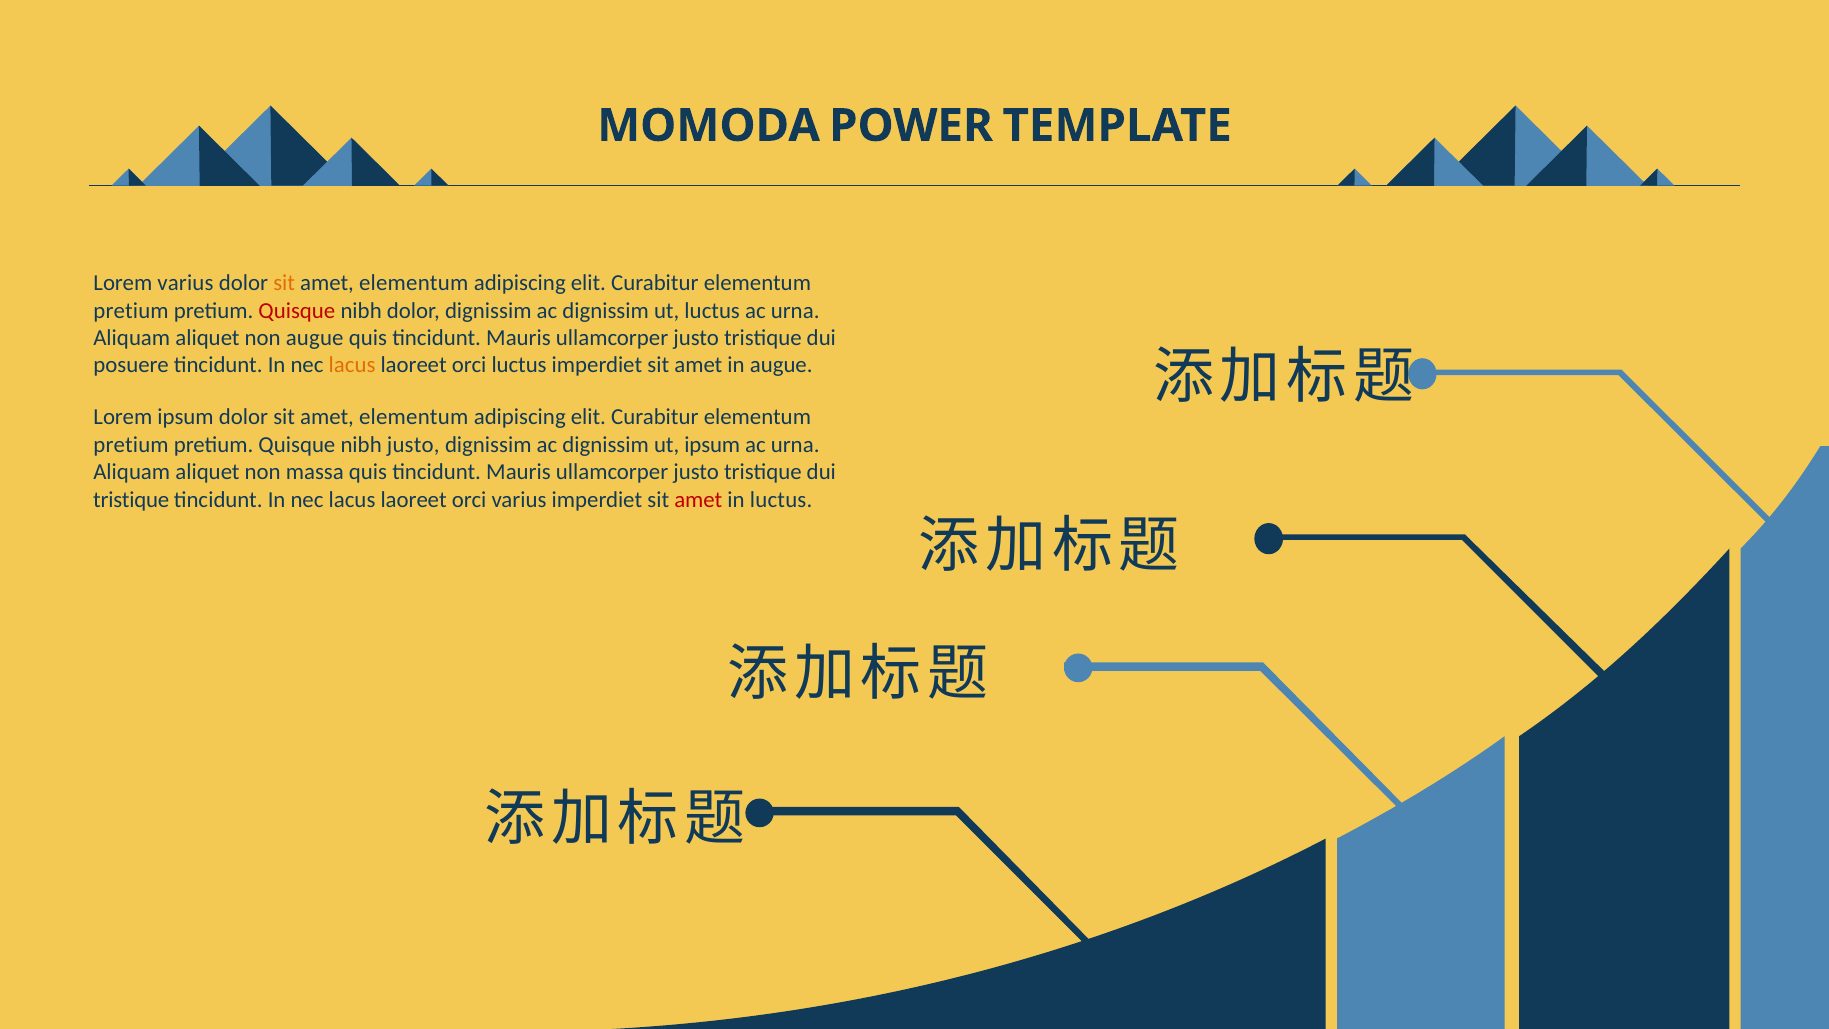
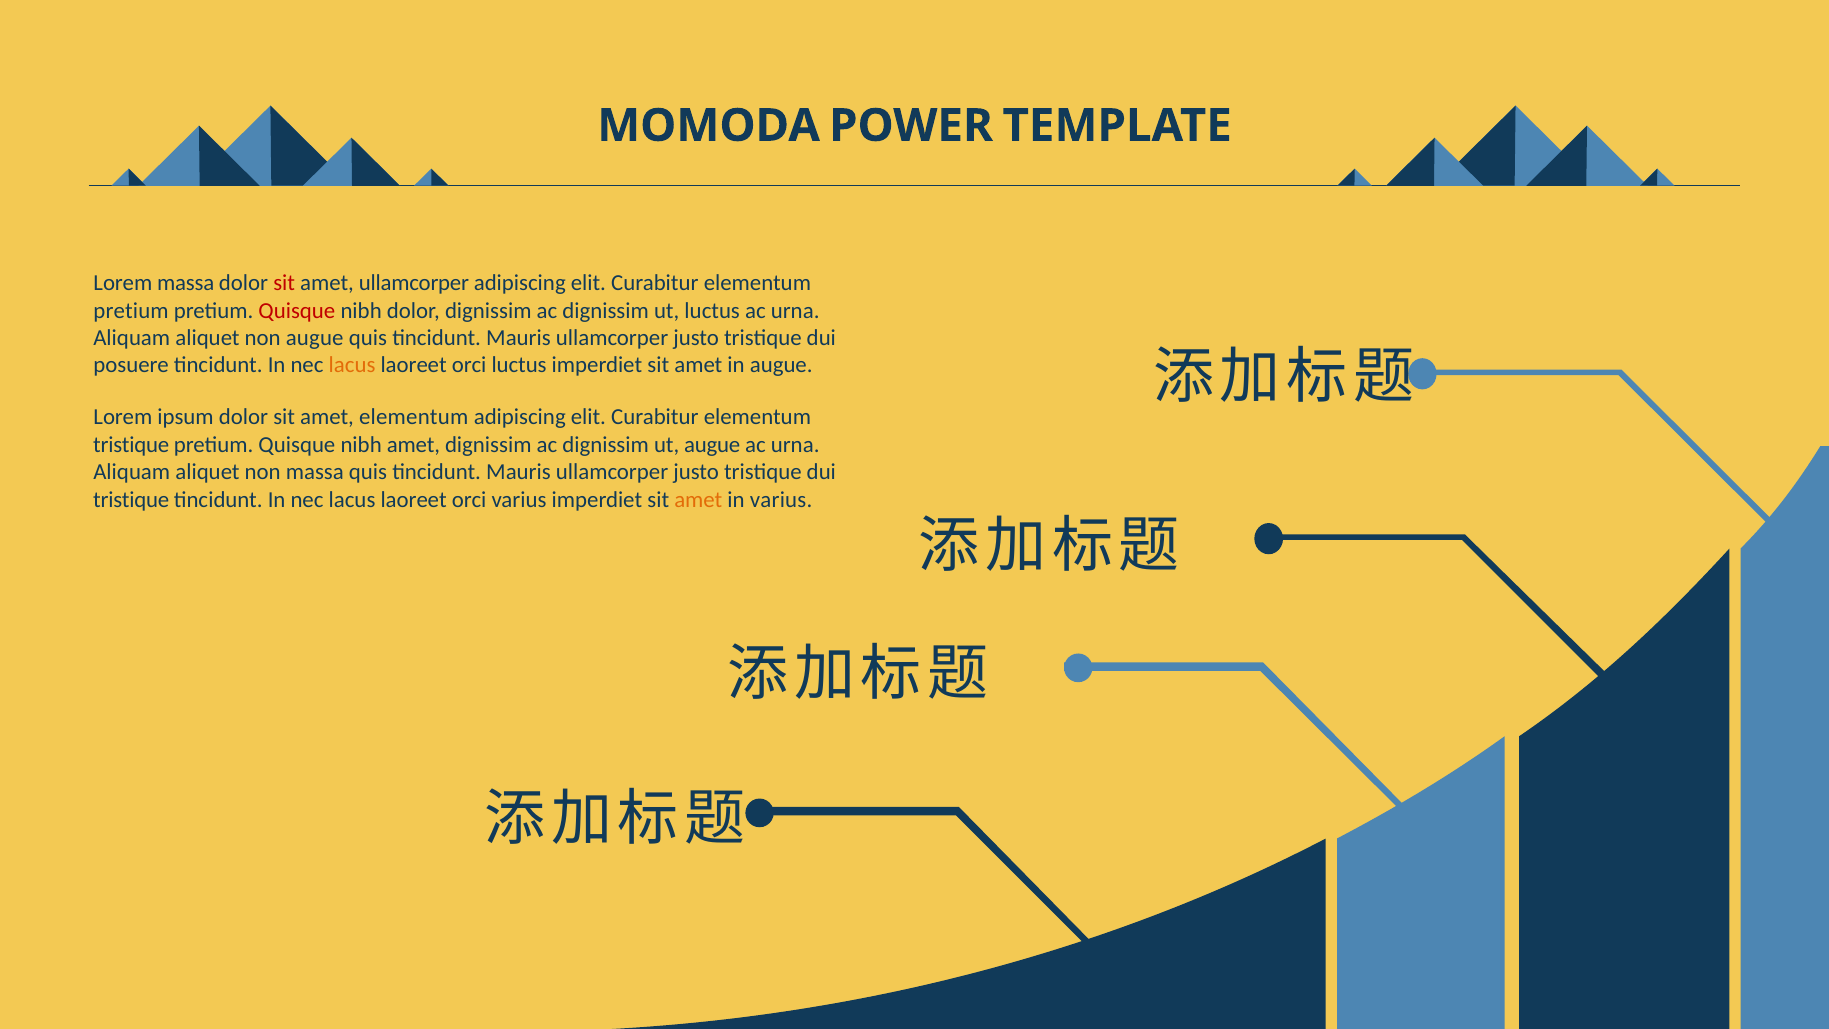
Lorem varius: varius -> massa
sit at (284, 283) colour: orange -> red
elementum at (414, 283): elementum -> ullamcorper
pretium at (131, 445): pretium -> tristique
nibh justo: justo -> amet
ut ipsum: ipsum -> augue
amet at (698, 500) colour: red -> orange
in luctus: luctus -> varius
